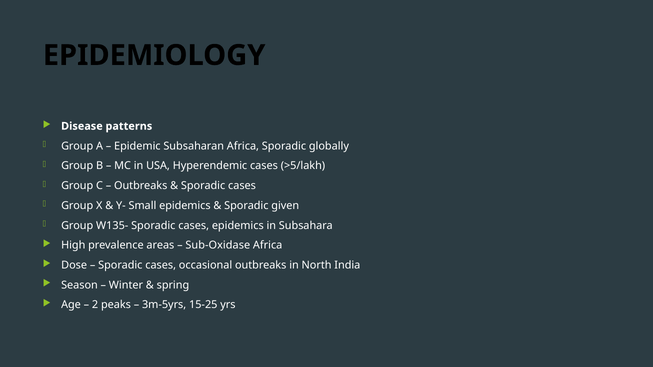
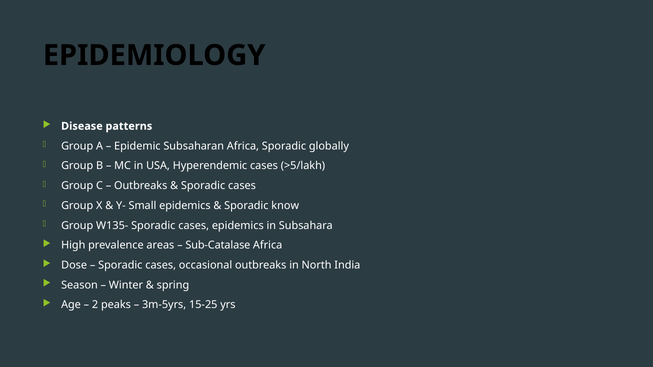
given: given -> know
Sub-Oxidase: Sub-Oxidase -> Sub-Catalase
